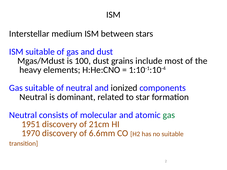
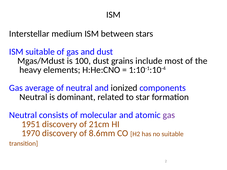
Gas suitable: suitable -> average
gas at (169, 115) colour: green -> purple
6.6mm: 6.6mm -> 8.6mm
